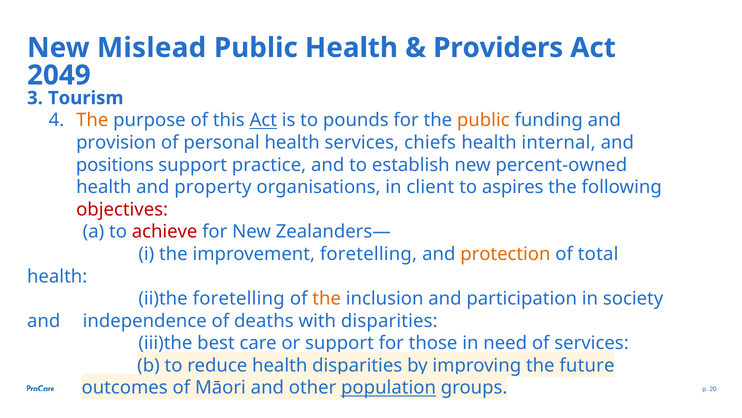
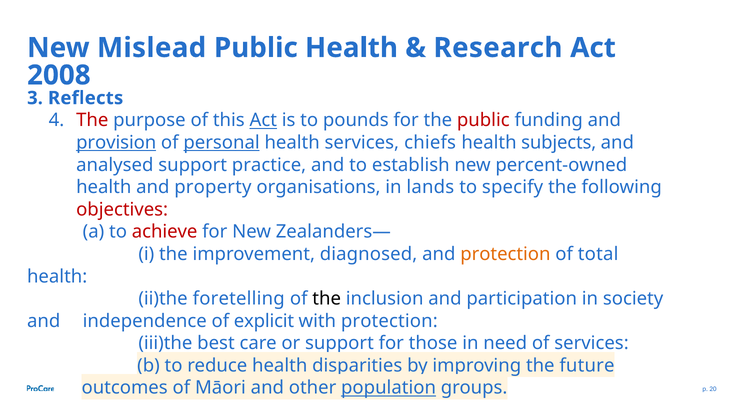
Providers: Providers -> Research
2049: 2049 -> 2008
Tourism: Tourism -> Reflects
The at (92, 120) colour: orange -> red
public at (483, 120) colour: orange -> red
provision underline: none -> present
personal underline: none -> present
internal: internal -> subjects
positions: positions -> analysed
client: client -> lands
aspires: aspires -> specify
improvement foretelling: foretelling -> diagnosed
the at (327, 298) colour: orange -> black
deaths: deaths -> explicit
with disparities: disparities -> protection
